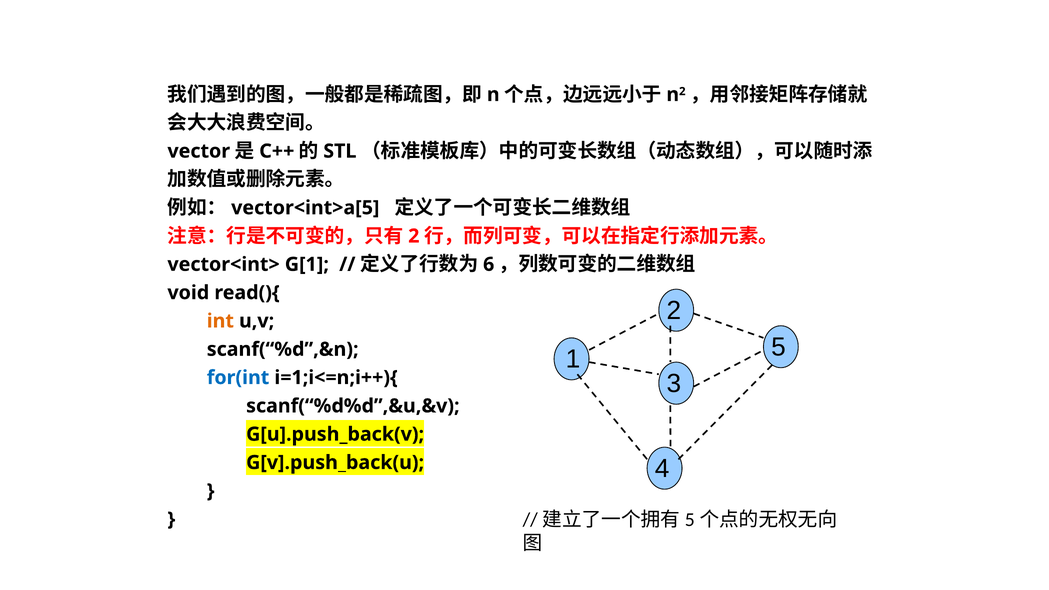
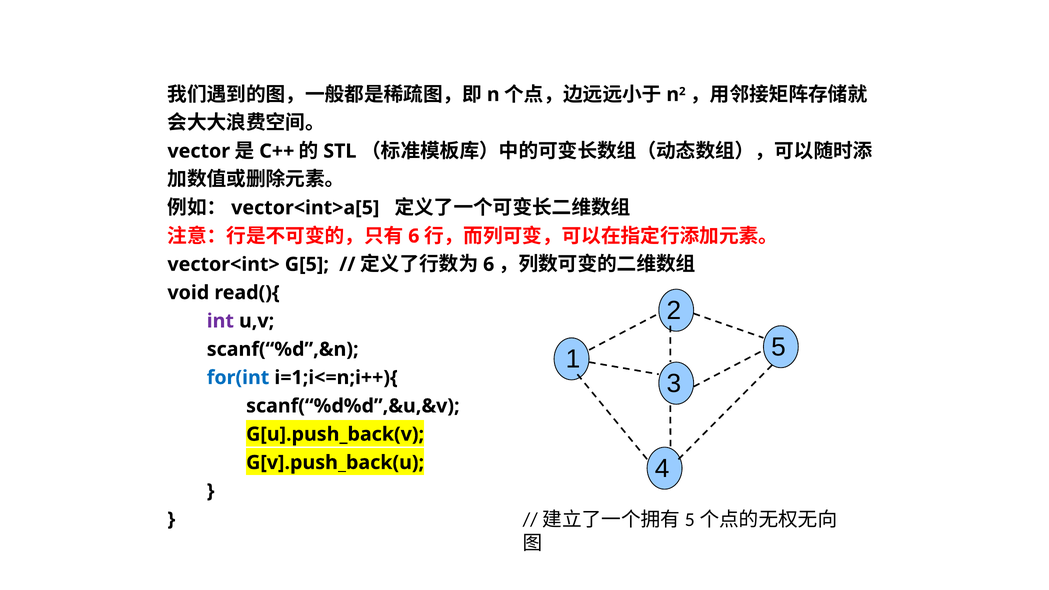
2 at (414, 236): 2 -> 6
G[1: G[1 -> G[5
int colour: orange -> purple
